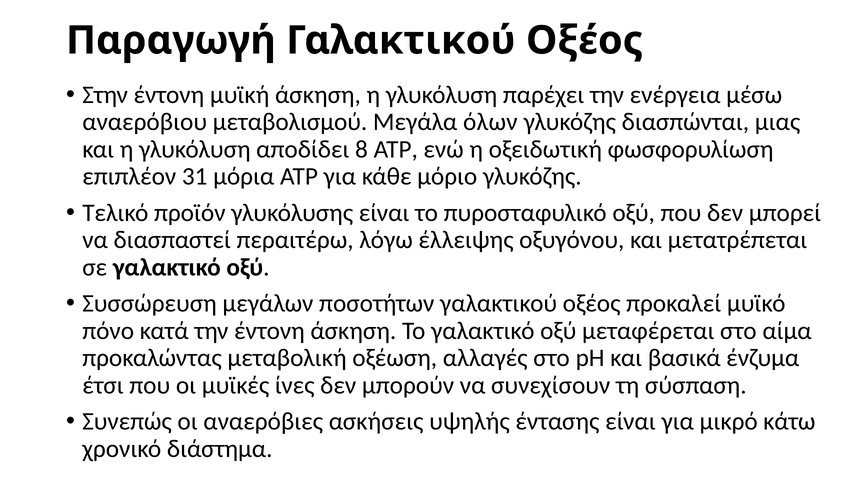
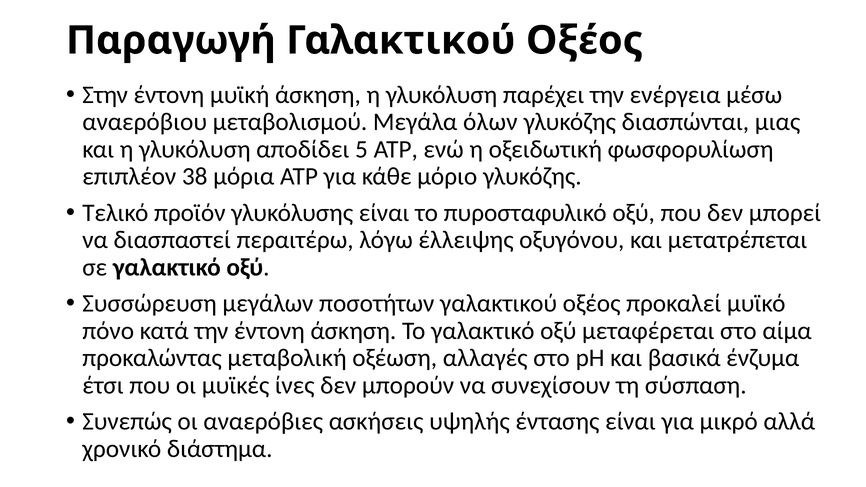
8: 8 -> 5
31: 31 -> 38
κάτω: κάτω -> αλλά
